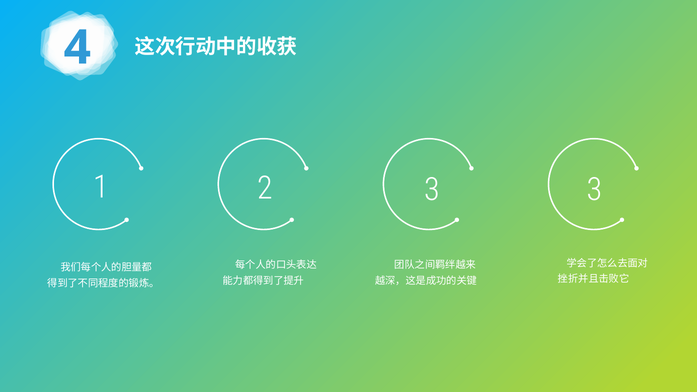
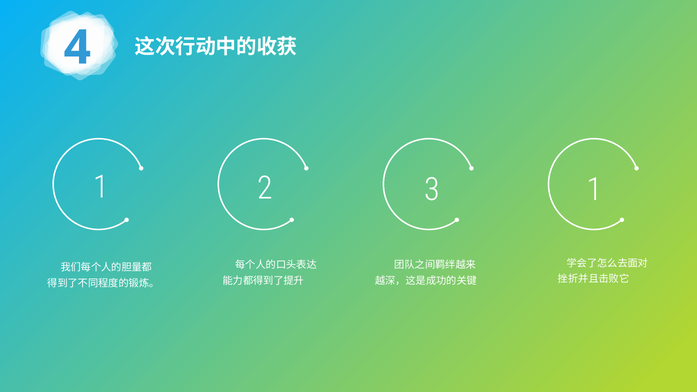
3 3: 3 -> 1
